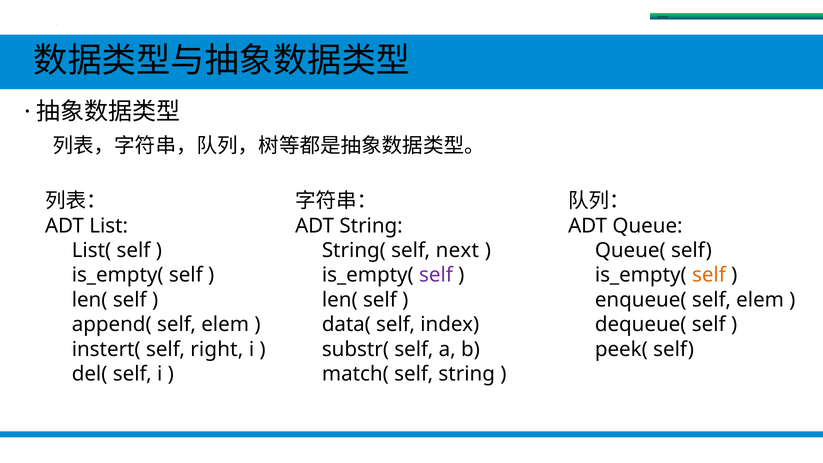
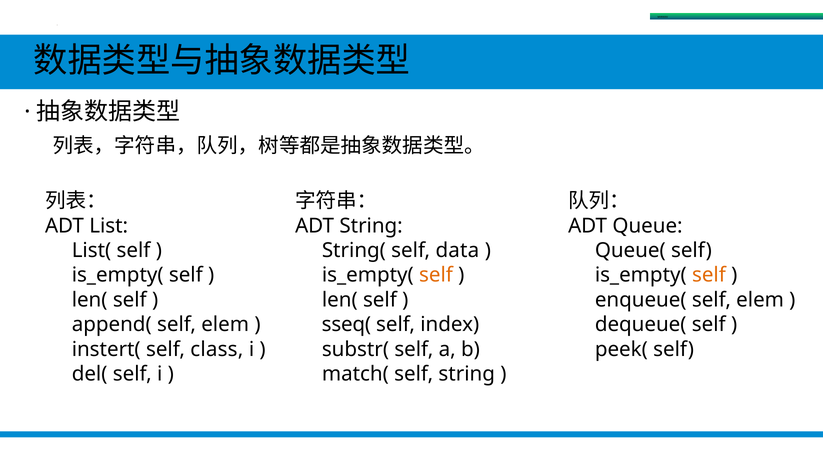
next: next -> data
self at (436, 275) colour: purple -> orange
data(: data( -> sseq(
right: right -> class
